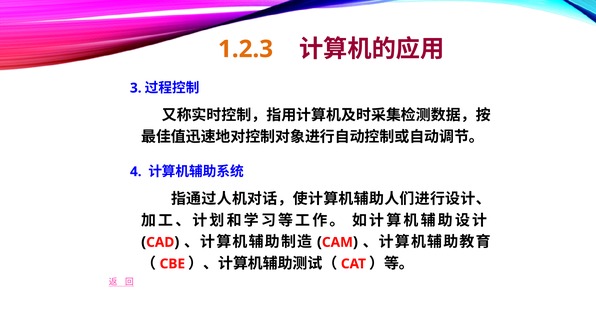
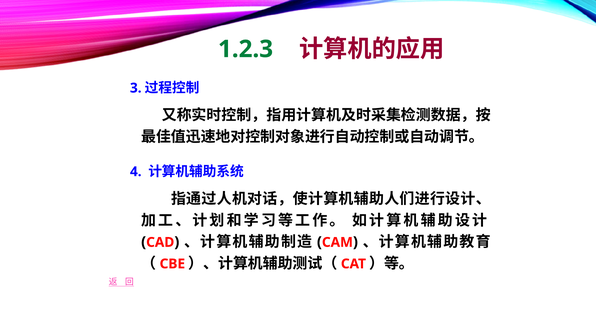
1.2.3 colour: orange -> green
